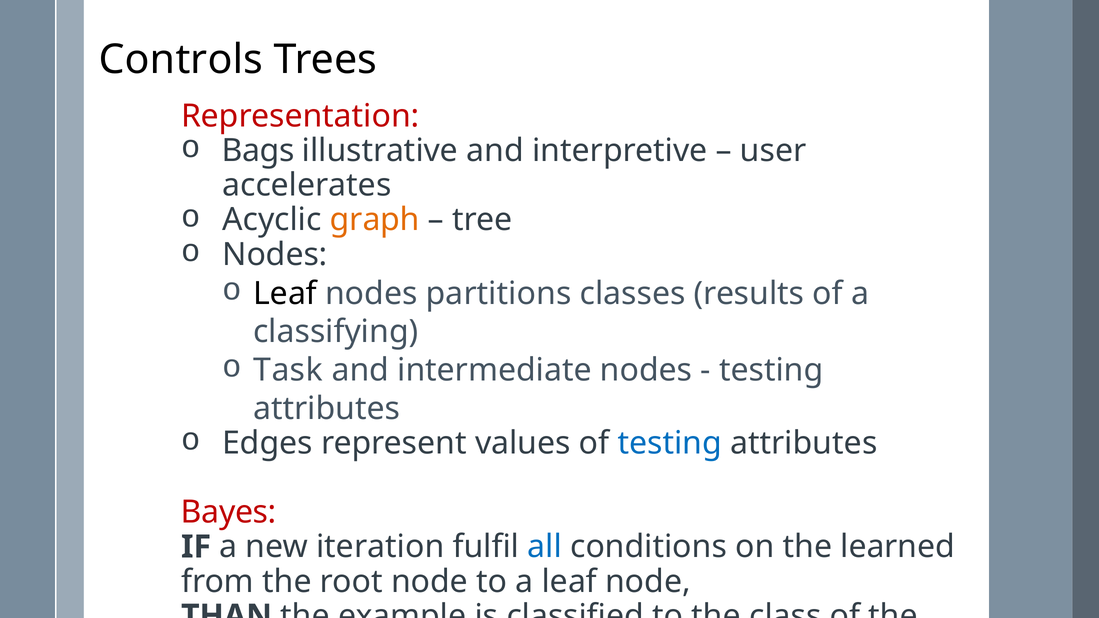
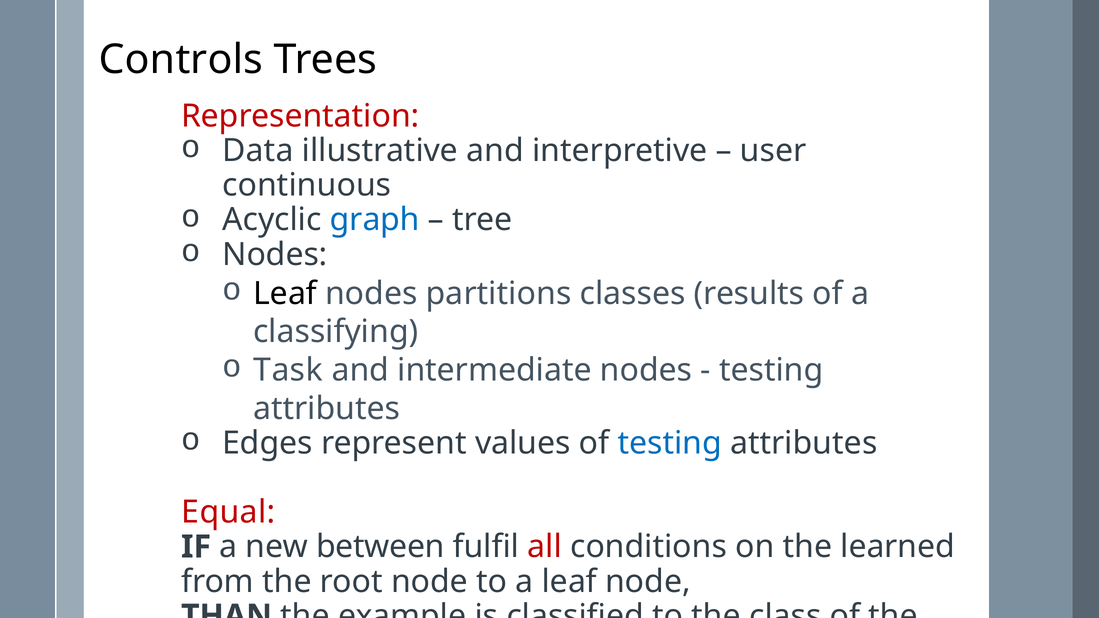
Bags: Bags -> Data
accelerates: accelerates -> continuous
graph colour: orange -> blue
Bayes: Bayes -> Equal
iteration: iteration -> between
all colour: blue -> red
